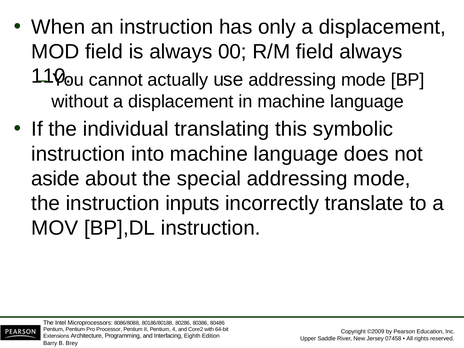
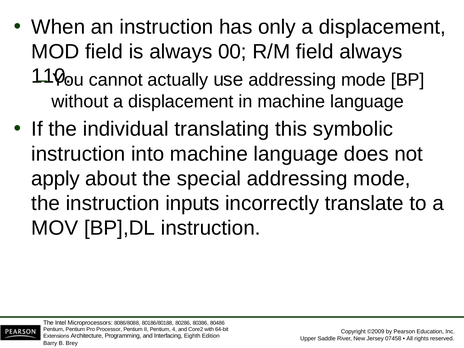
aside: aside -> apply
